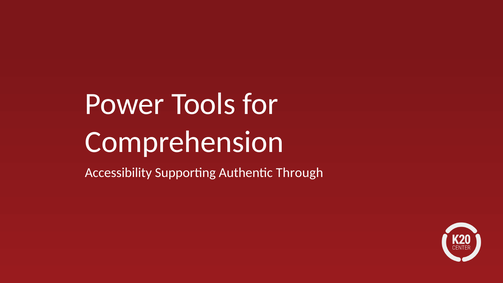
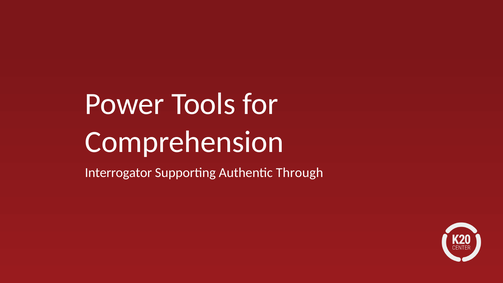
Accessibility: Accessibility -> Interrogator
